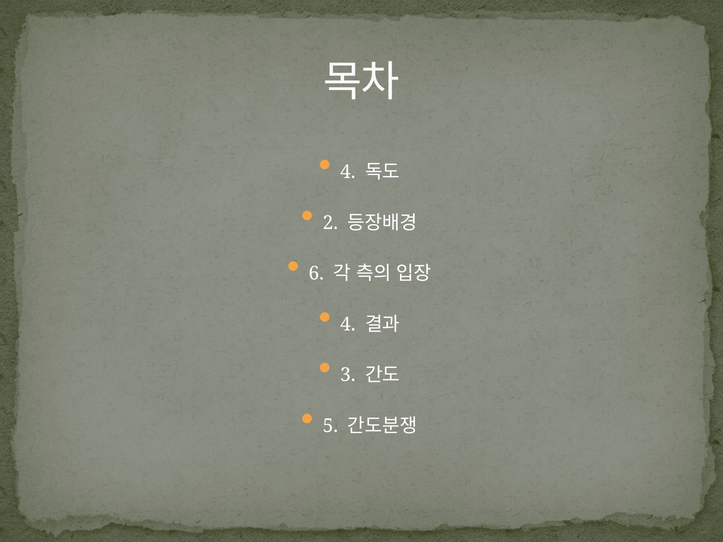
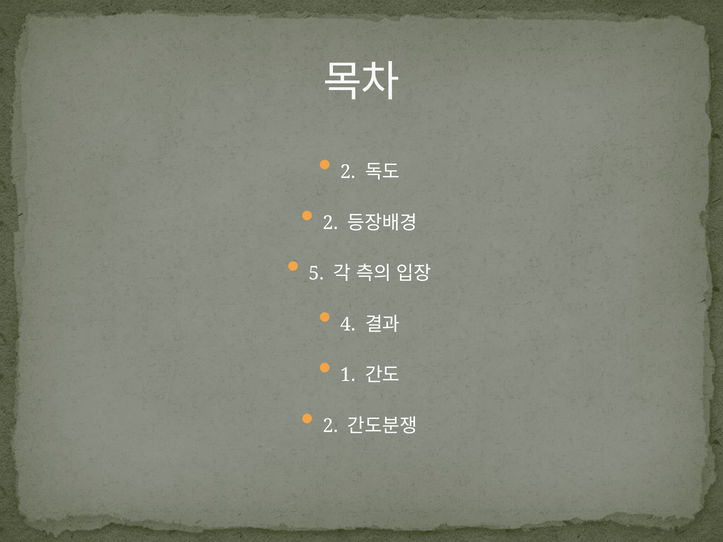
4 at (348, 172): 4 -> 2
6: 6 -> 5
3: 3 -> 1
5 at (330, 426): 5 -> 2
